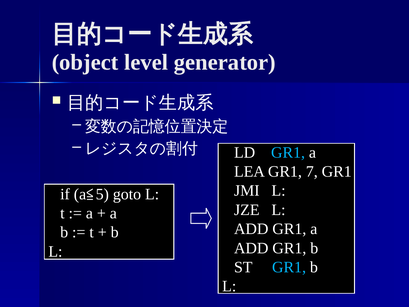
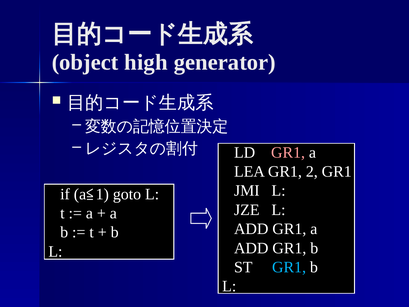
level: level -> high
GR1 at (288, 152) colour: light blue -> pink
7: 7 -> 2
5: 5 -> 1
